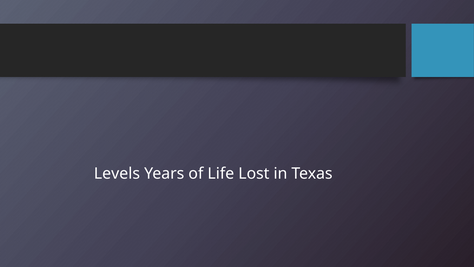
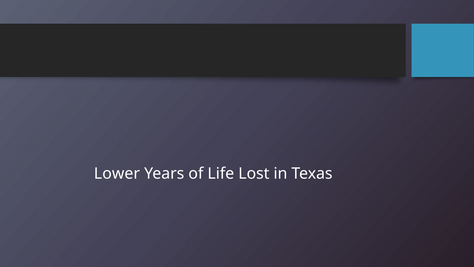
Levels: Levels -> Lower
